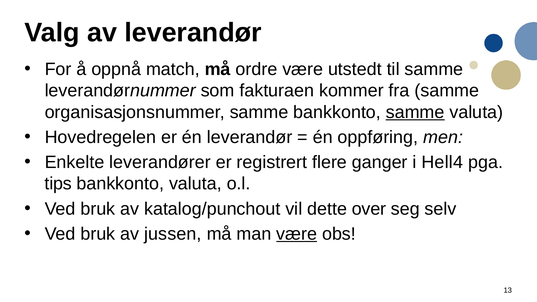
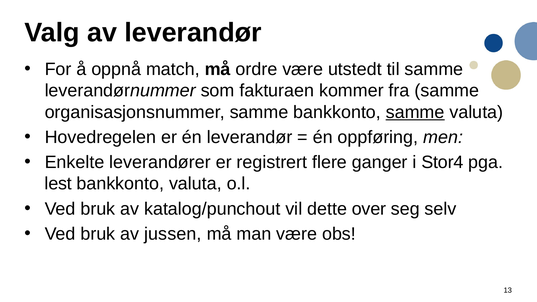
Hell4: Hell4 -> Stor4
tips: tips -> lest
være at (297, 234) underline: present -> none
